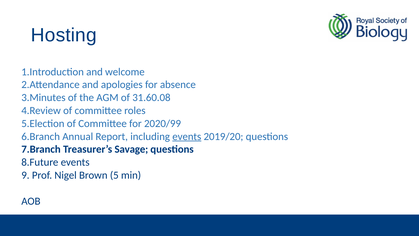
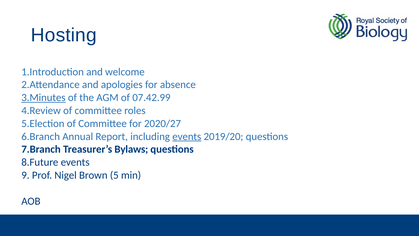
3.Minutes underline: none -> present
31.60.08: 31.60.08 -> 07.42.99
2020/99: 2020/99 -> 2020/27
Savage: Savage -> Bylaws
